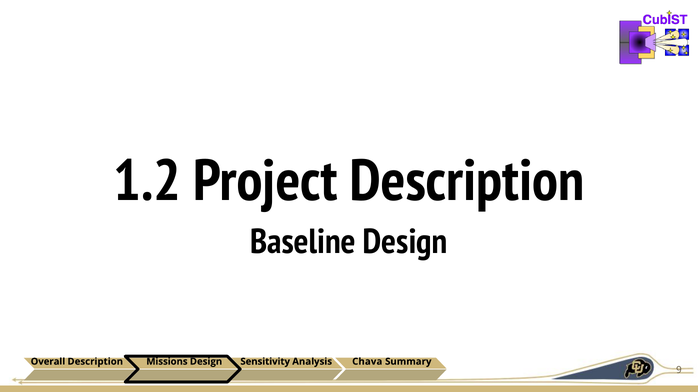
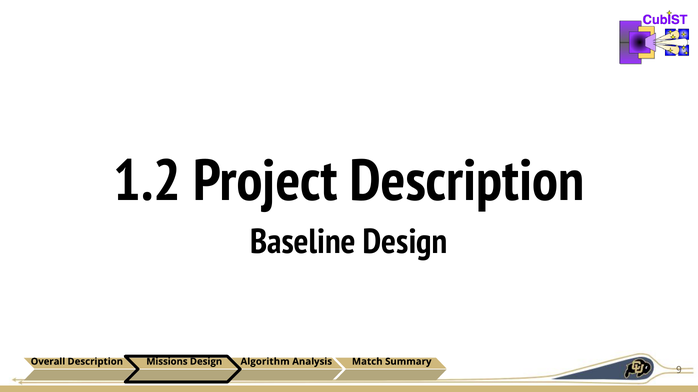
Sensitivity: Sensitivity -> Algorithm
Chava: Chava -> Match
